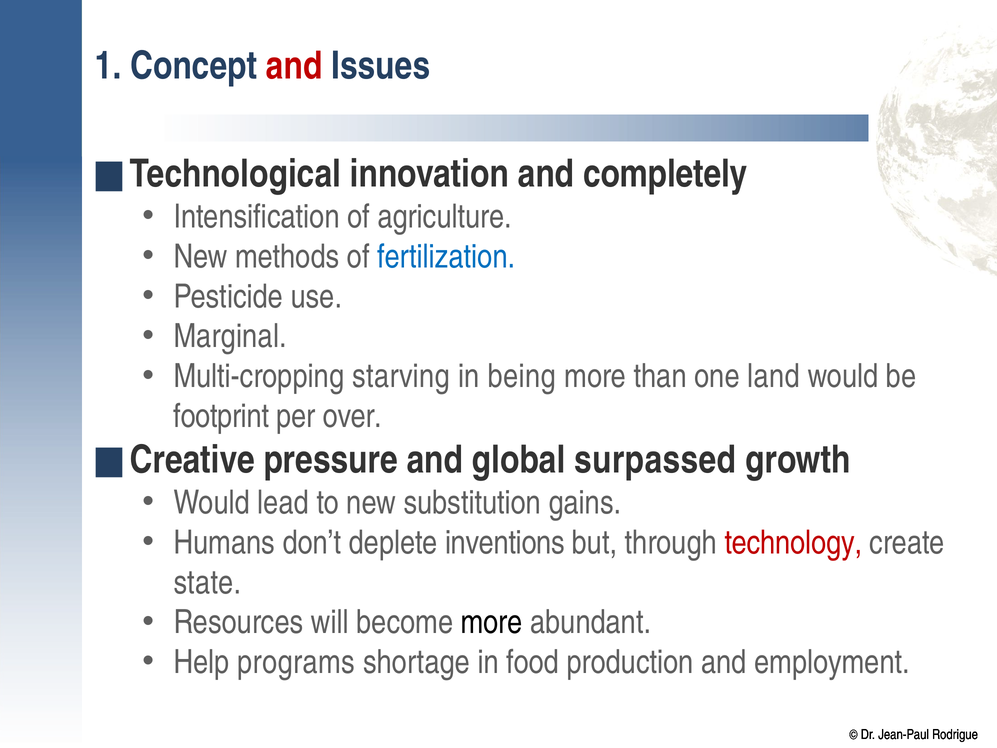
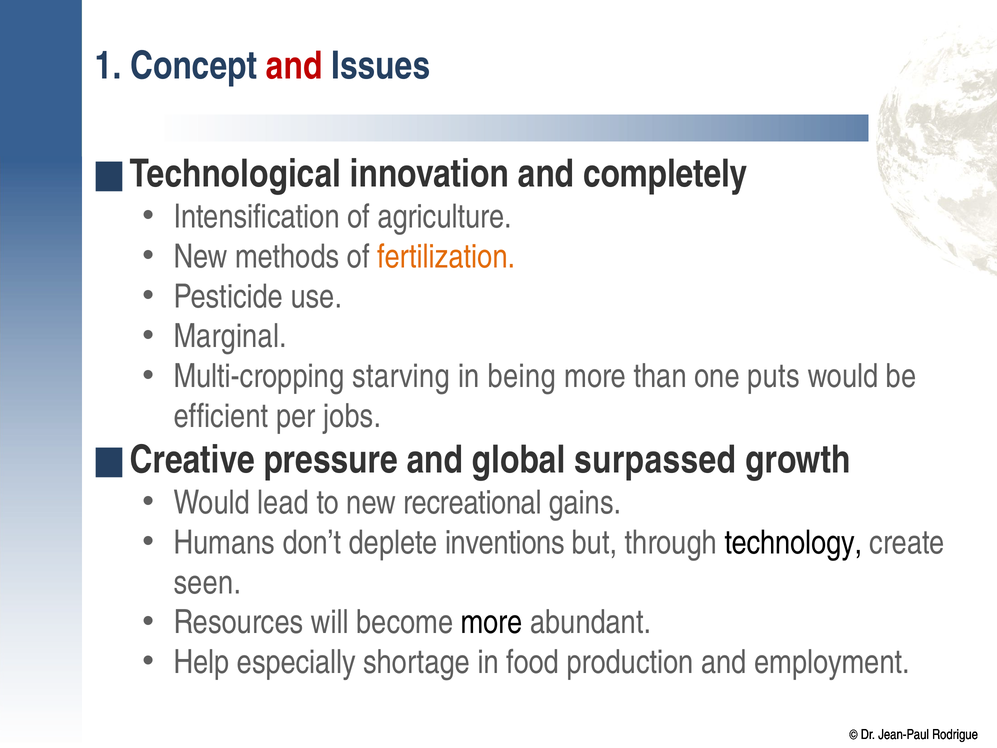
fertilization colour: blue -> orange
land: land -> puts
footprint: footprint -> efficient
over: over -> jobs
substitution: substitution -> recreational
technology colour: red -> black
state: state -> seen
programs: programs -> especially
